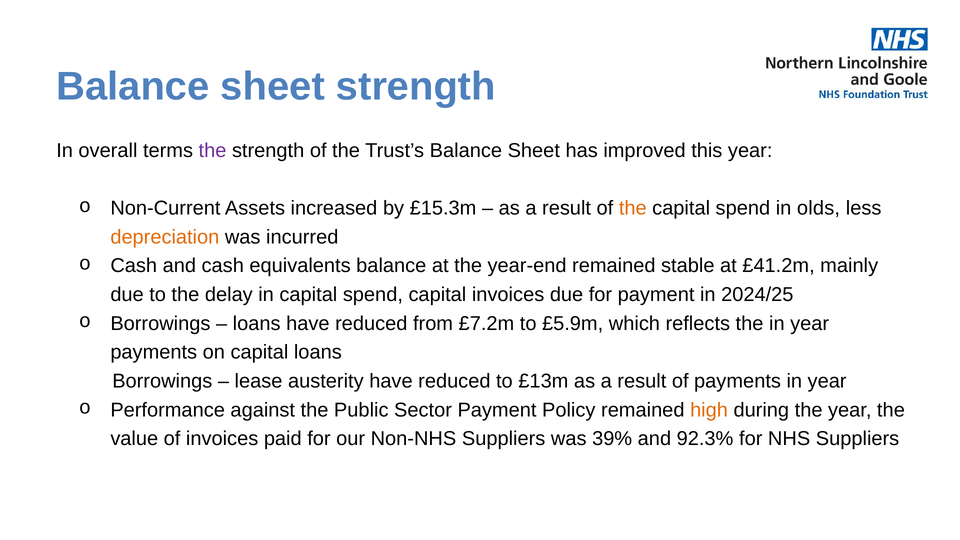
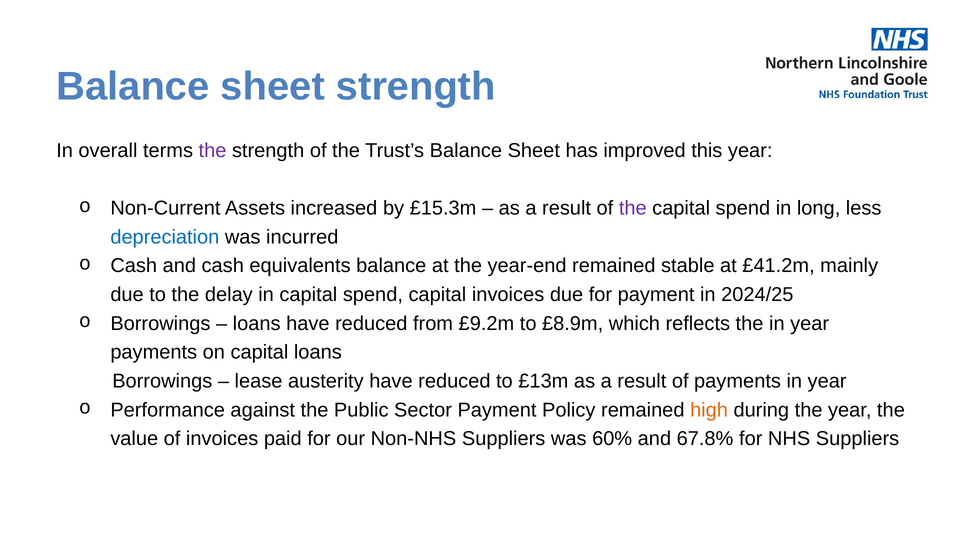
the at (633, 208) colour: orange -> purple
olds: olds -> long
depreciation colour: orange -> blue
£7.2m: £7.2m -> £9.2m
£5.9m: £5.9m -> £8.9m
39%: 39% -> 60%
92.3%: 92.3% -> 67.8%
